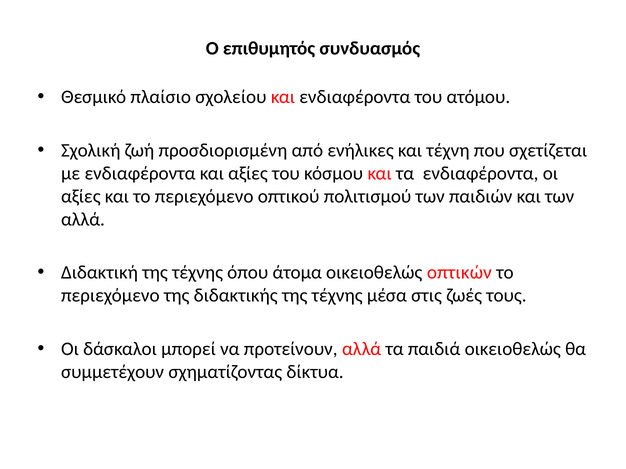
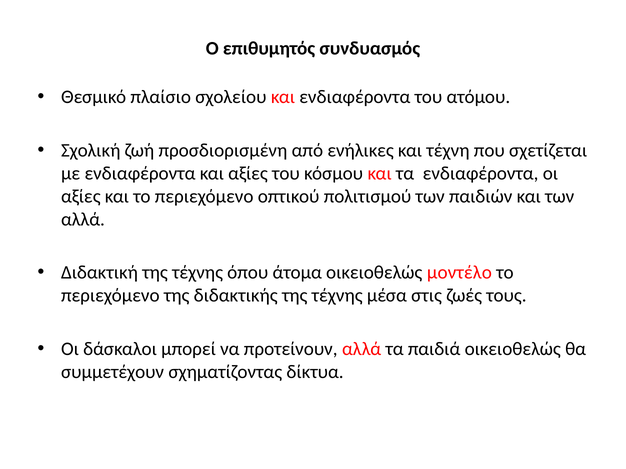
οπτικών: οπτικών -> μοντέλο
